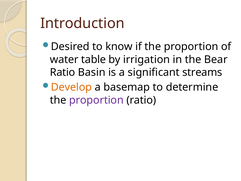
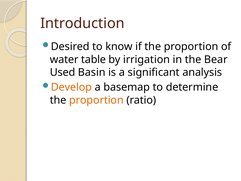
Ratio at (63, 72): Ratio -> Used
streams: streams -> analysis
proportion at (96, 100) colour: purple -> orange
